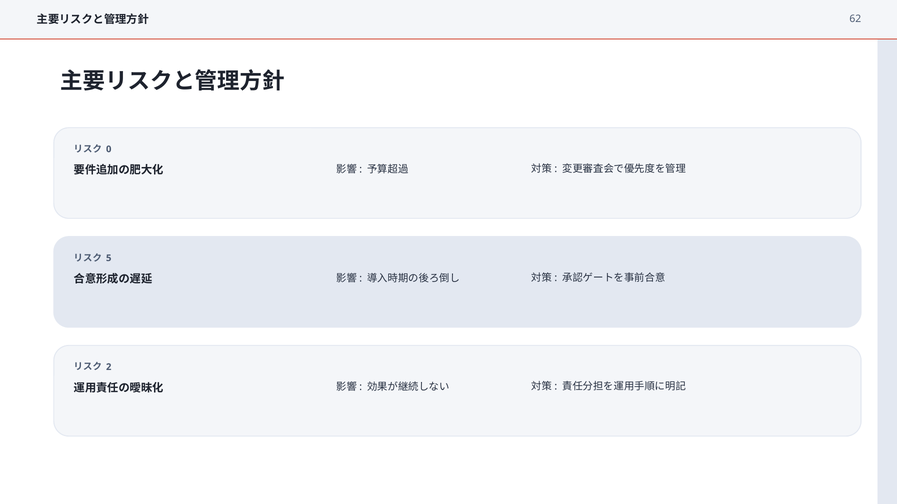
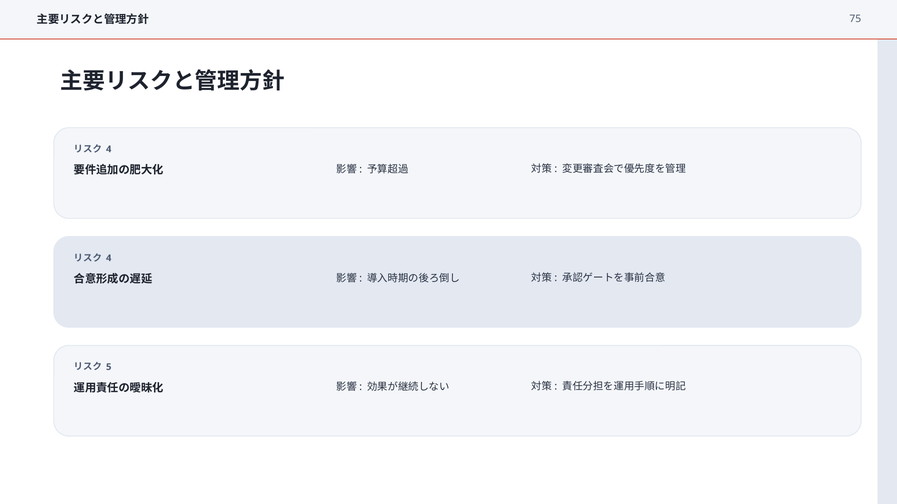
62: 62 -> 75
0 at (109, 149): 0 -> 4
5 at (109, 258): 5 -> 4
2: 2 -> 5
